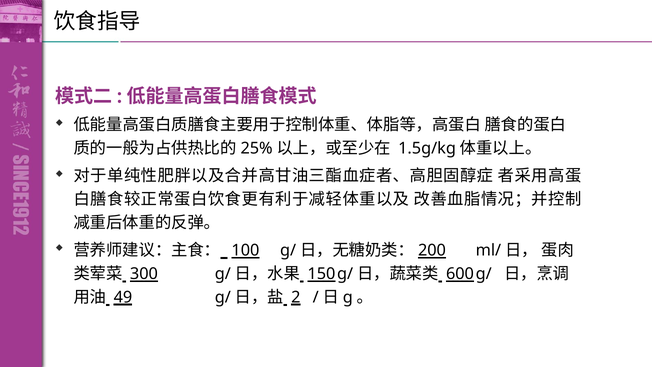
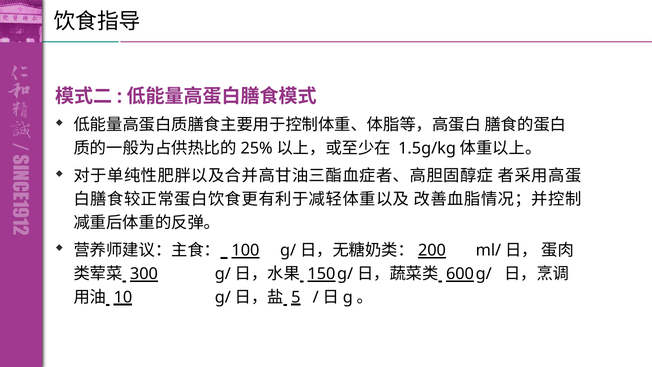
49: 49 -> 10
2: 2 -> 5
